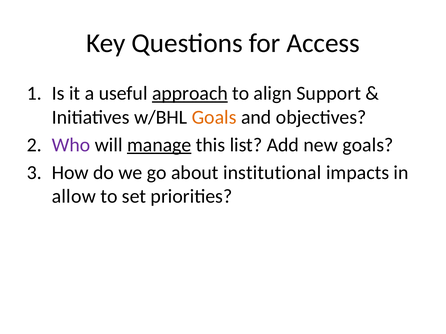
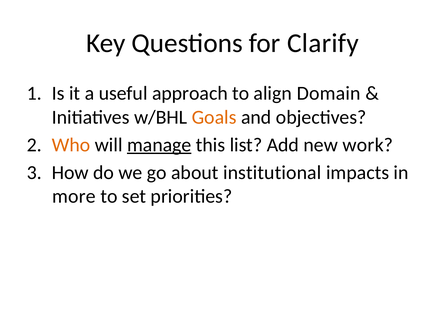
Access: Access -> Clarify
approach underline: present -> none
Support: Support -> Domain
Who colour: purple -> orange
new goals: goals -> work
allow: allow -> more
